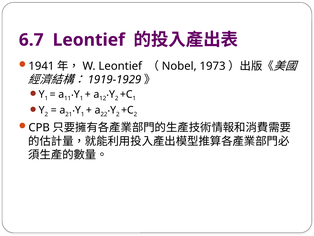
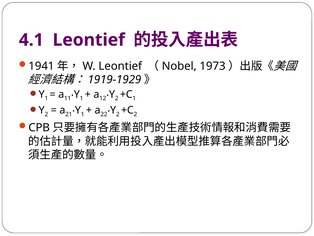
6.7: 6.7 -> 4.1
